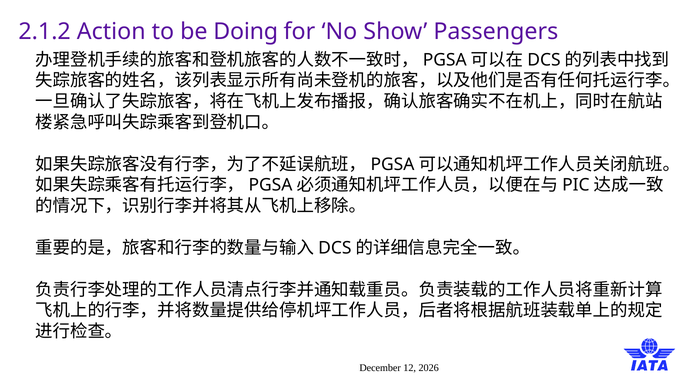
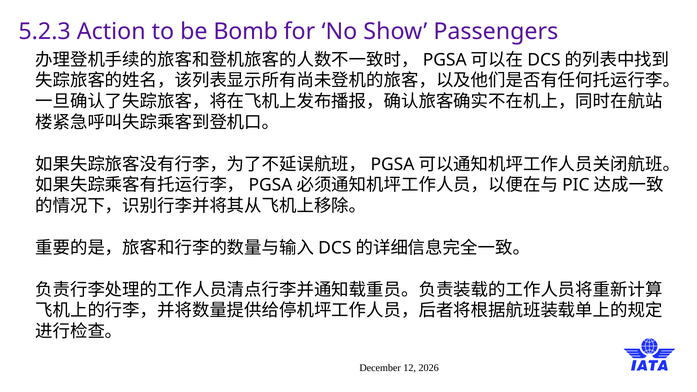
2.1.2: 2.1.2 -> 5.2.3
Doing: Doing -> Bomb
